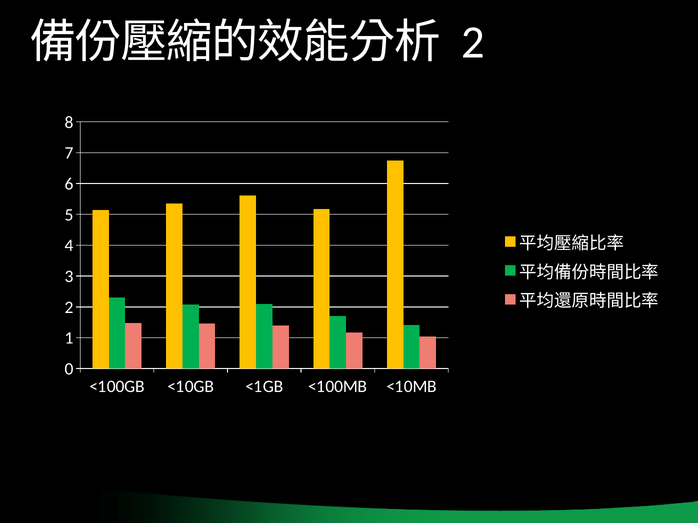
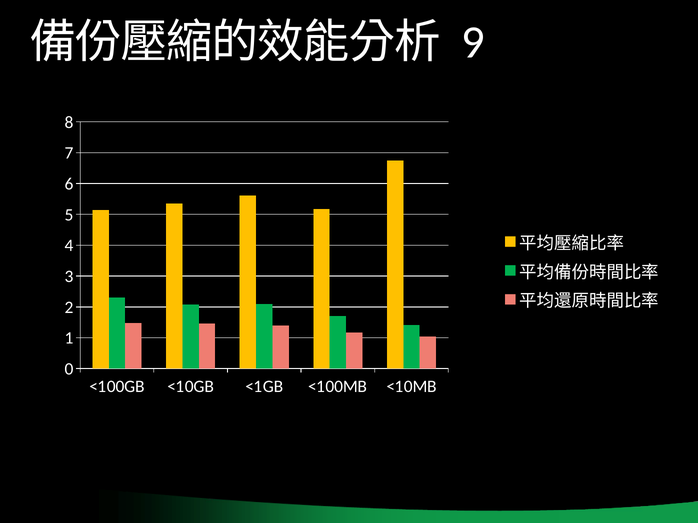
2 at (473, 42): 2 -> 9
